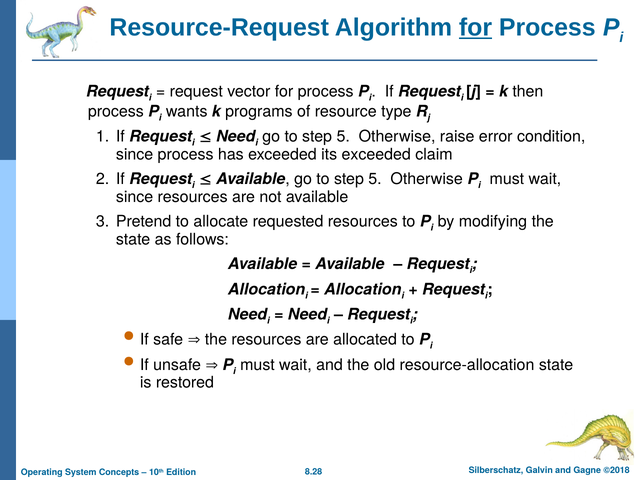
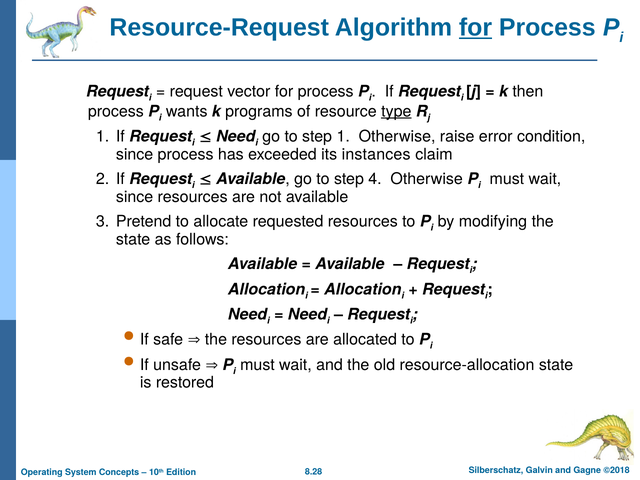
type underline: none -> present
5 at (343, 137): 5 -> 1
its exceeded: exceeded -> instances
5 at (375, 179): 5 -> 4
